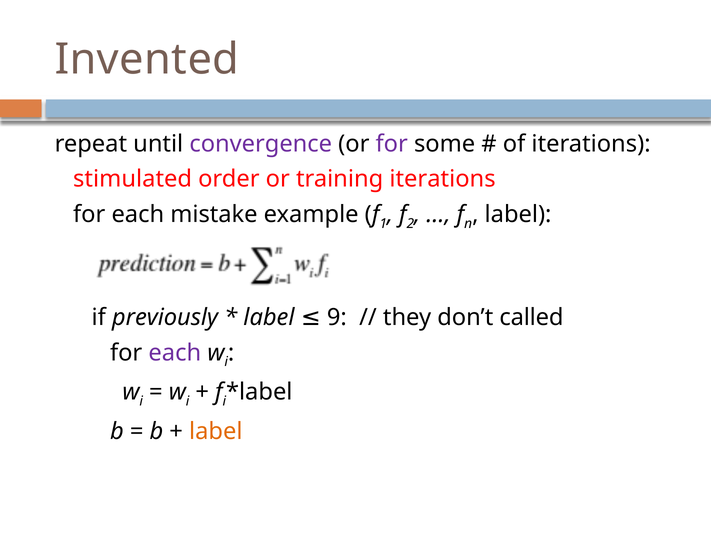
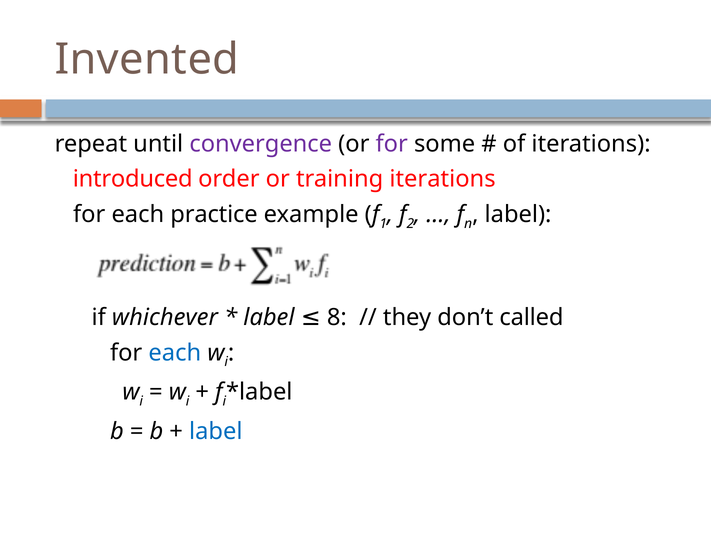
stimulated: stimulated -> introduced
mistake: mistake -> practice
previously: previously -> whichever
9: 9 -> 8
each at (175, 353) colour: purple -> blue
label at (216, 431) colour: orange -> blue
